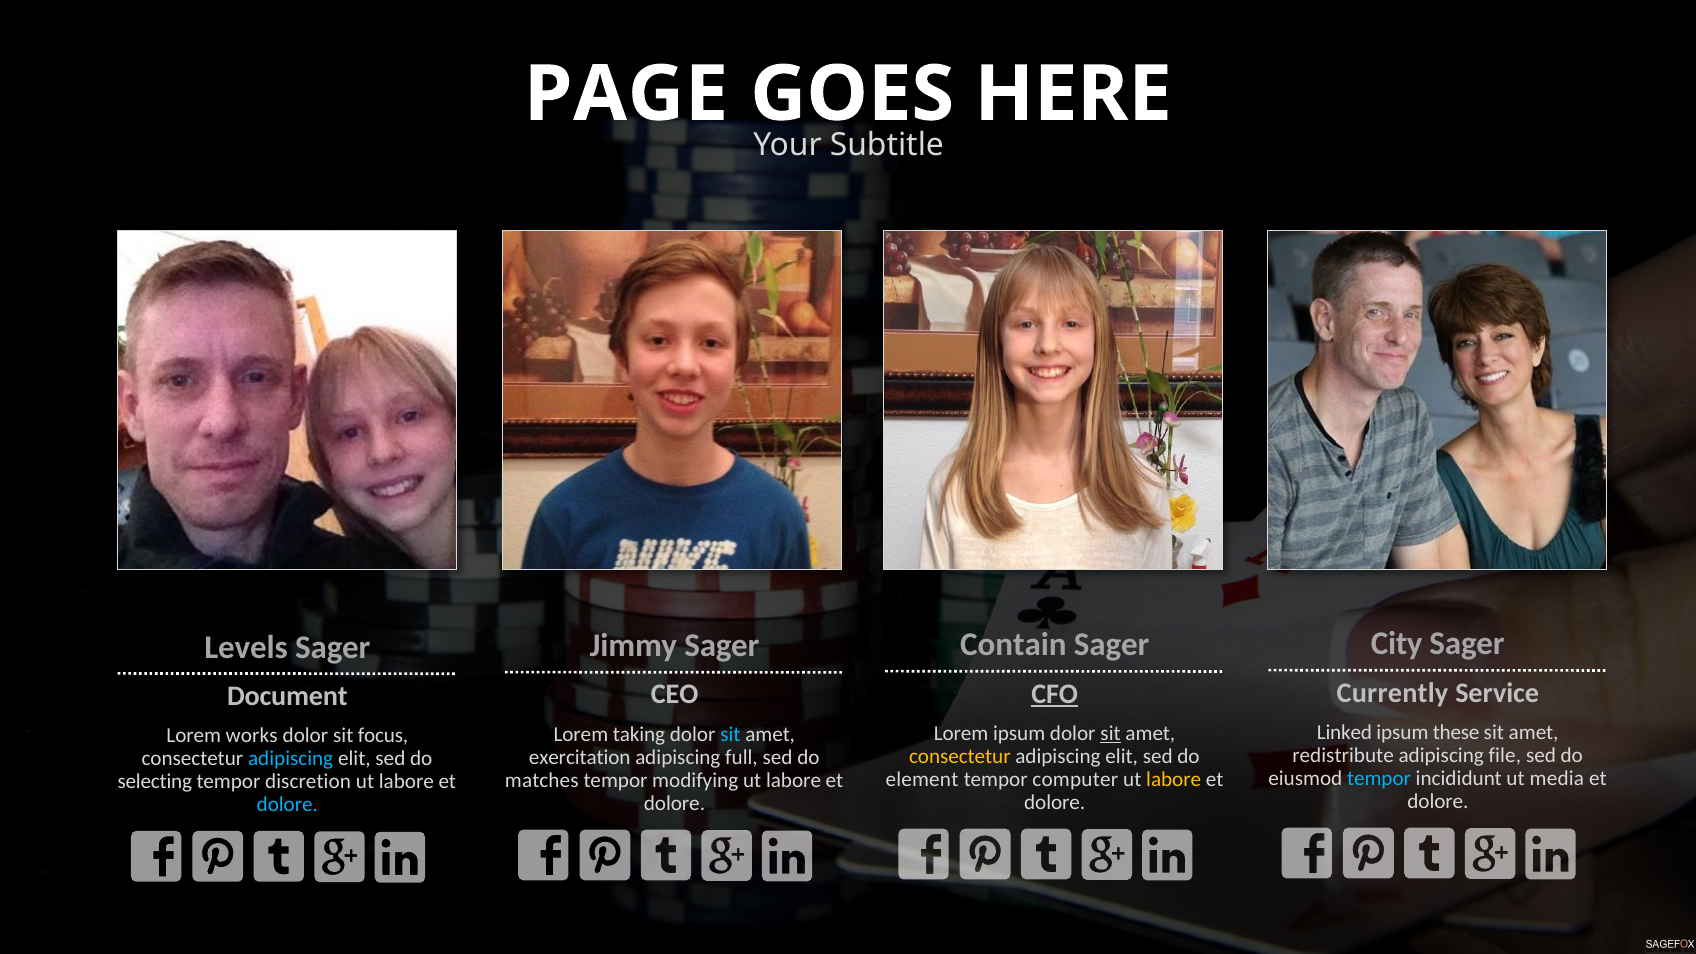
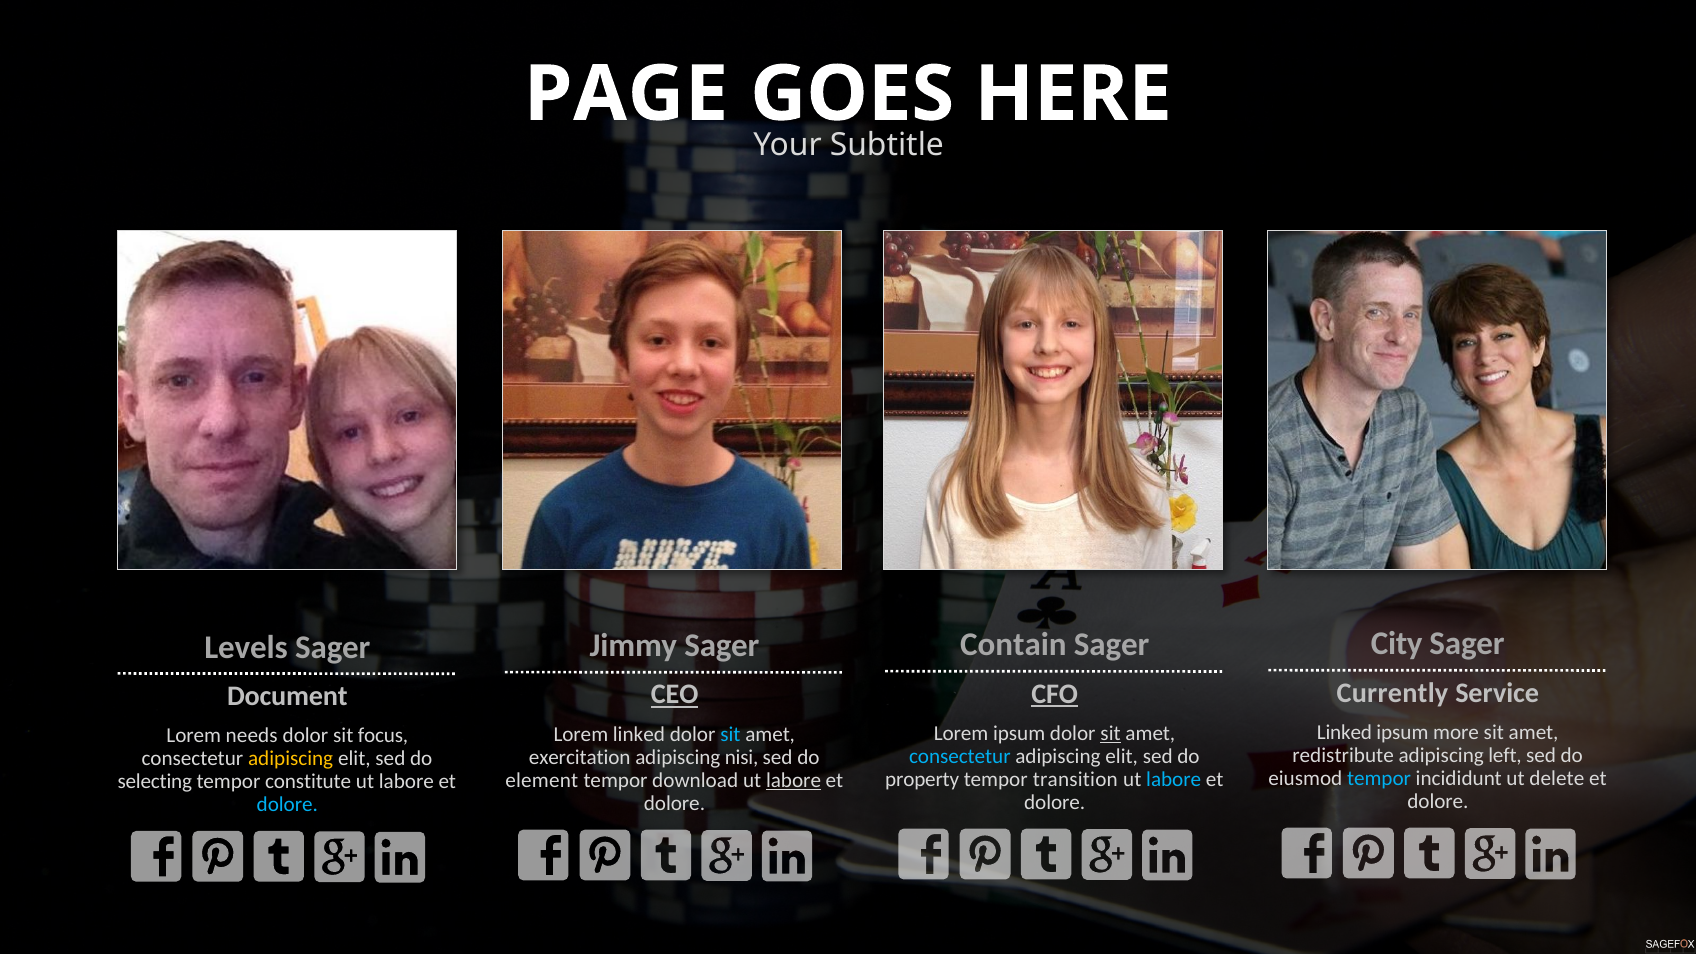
CEO underline: none -> present
these: these -> more
Lorem taking: taking -> linked
works: works -> needs
file: file -> left
consectetur at (960, 756) colour: yellow -> light blue
full: full -> nisi
adipiscing at (291, 759) colour: light blue -> yellow
media: media -> delete
element: element -> property
computer: computer -> transition
labore at (1174, 779) colour: yellow -> light blue
matches: matches -> element
modifying: modifying -> download
labore at (794, 780) underline: none -> present
discretion: discretion -> constitute
